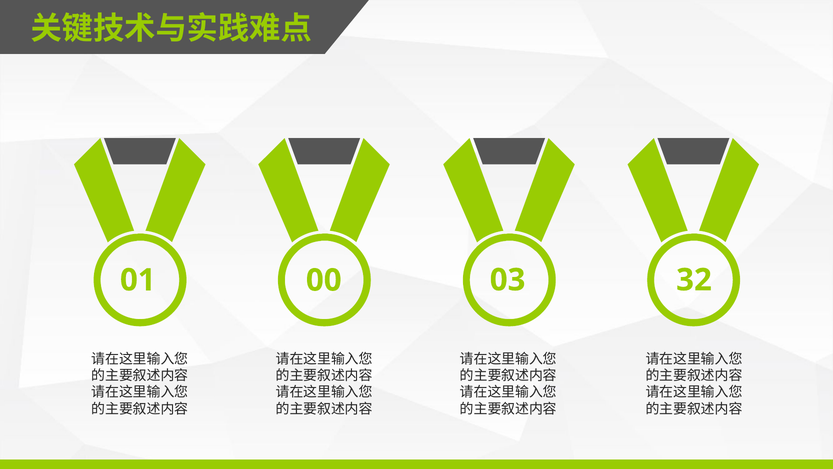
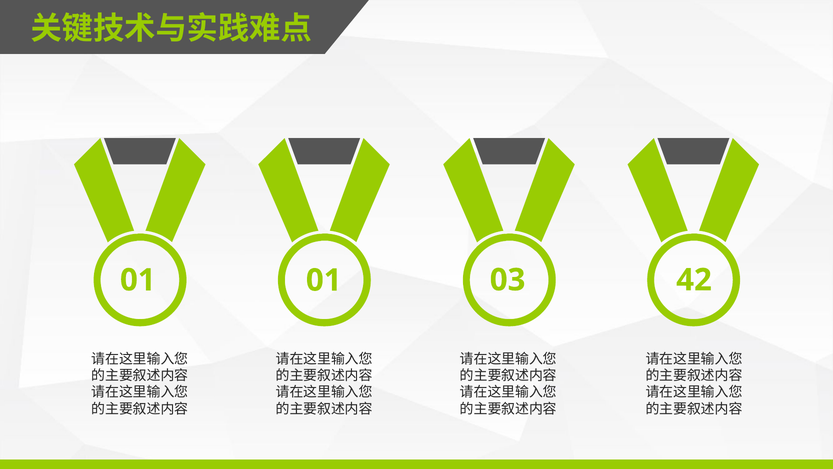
01 00: 00 -> 01
32: 32 -> 42
